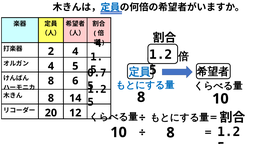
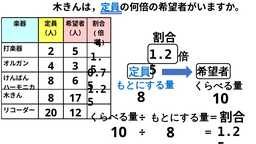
2 4: 4 -> 5
4 5: 5 -> 3
14: 14 -> 17
